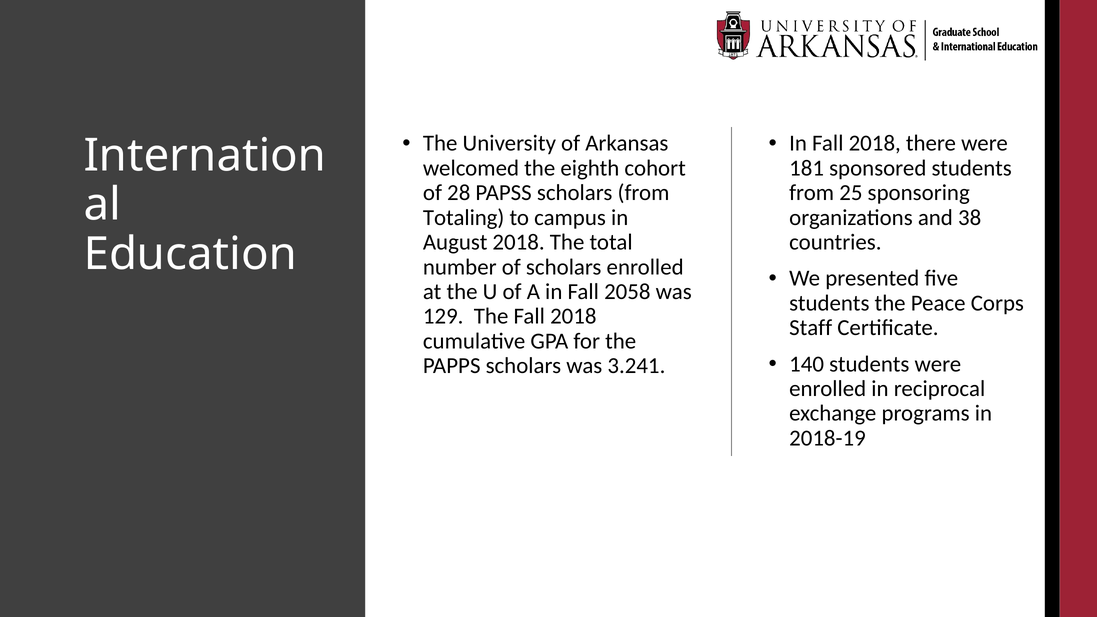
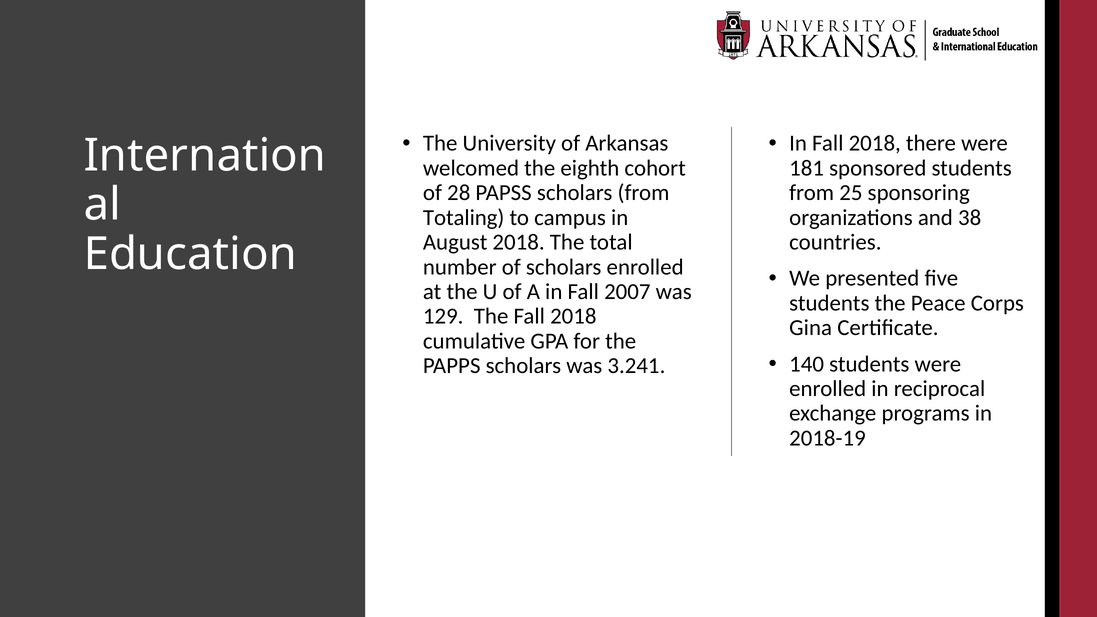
2058: 2058 -> 2007
Staff: Staff -> Gina
